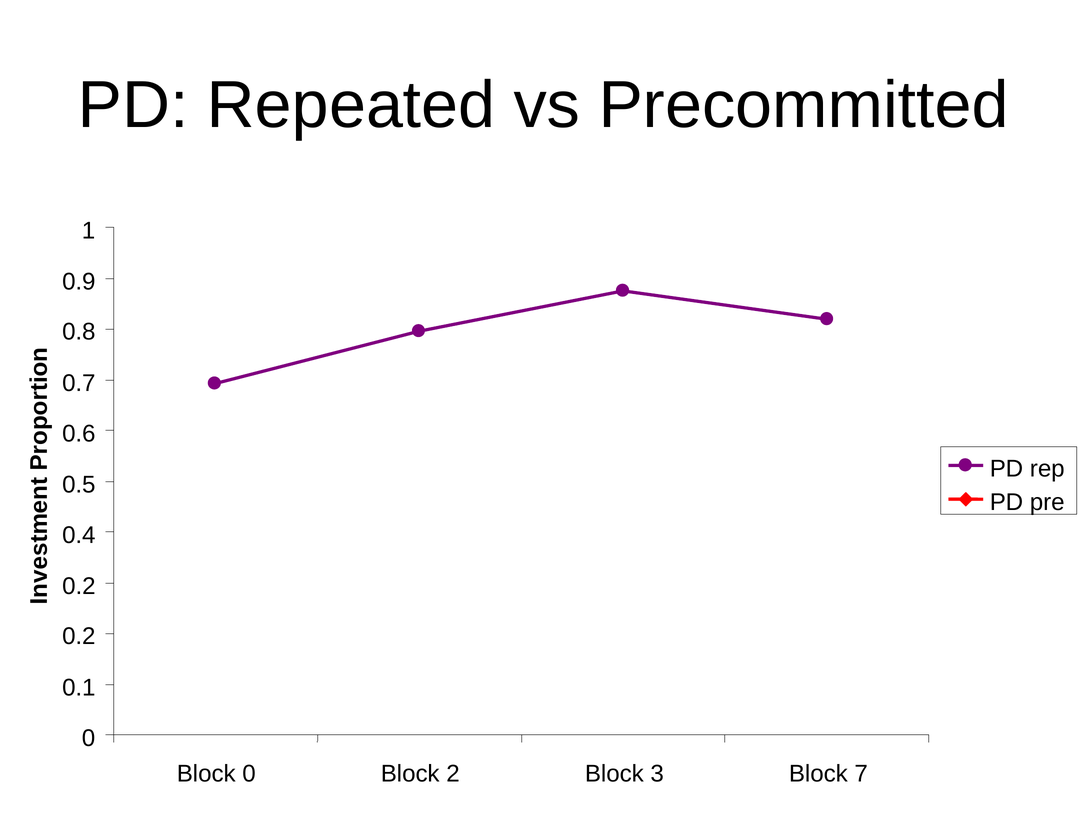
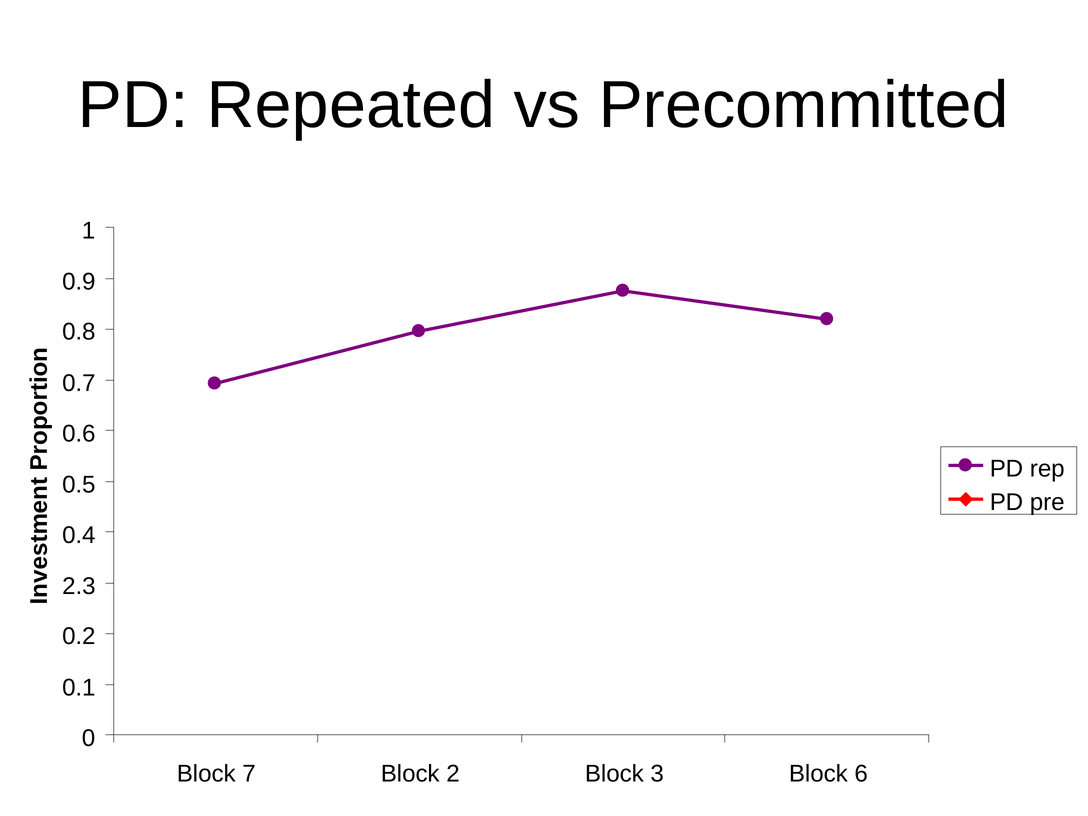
0.2 at (79, 586): 0.2 -> 2.3
Block 0: 0 -> 7
7: 7 -> 6
